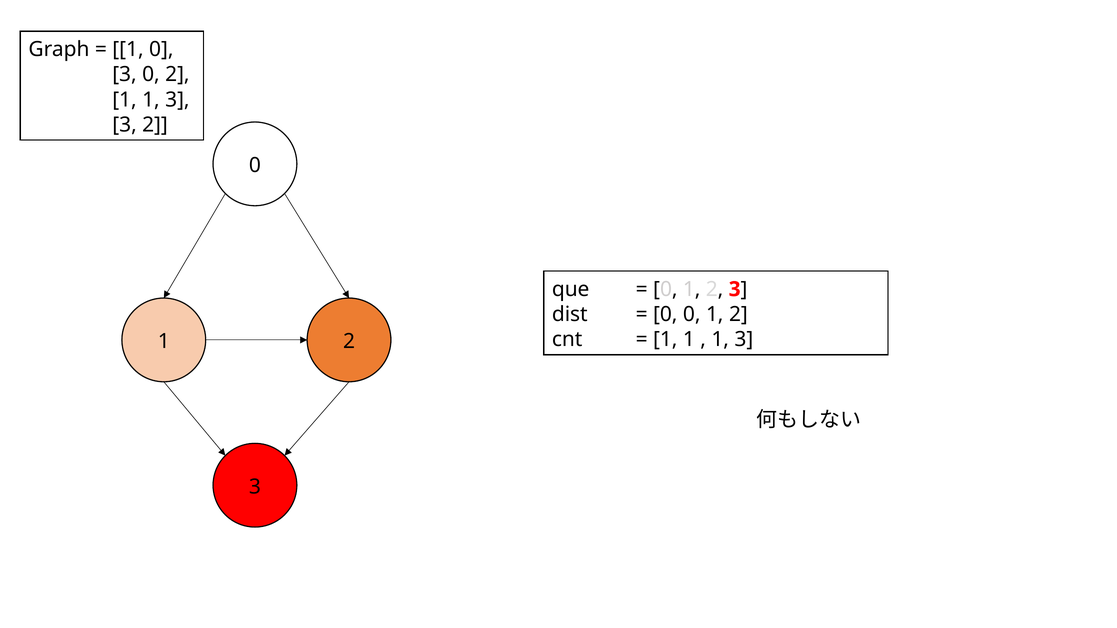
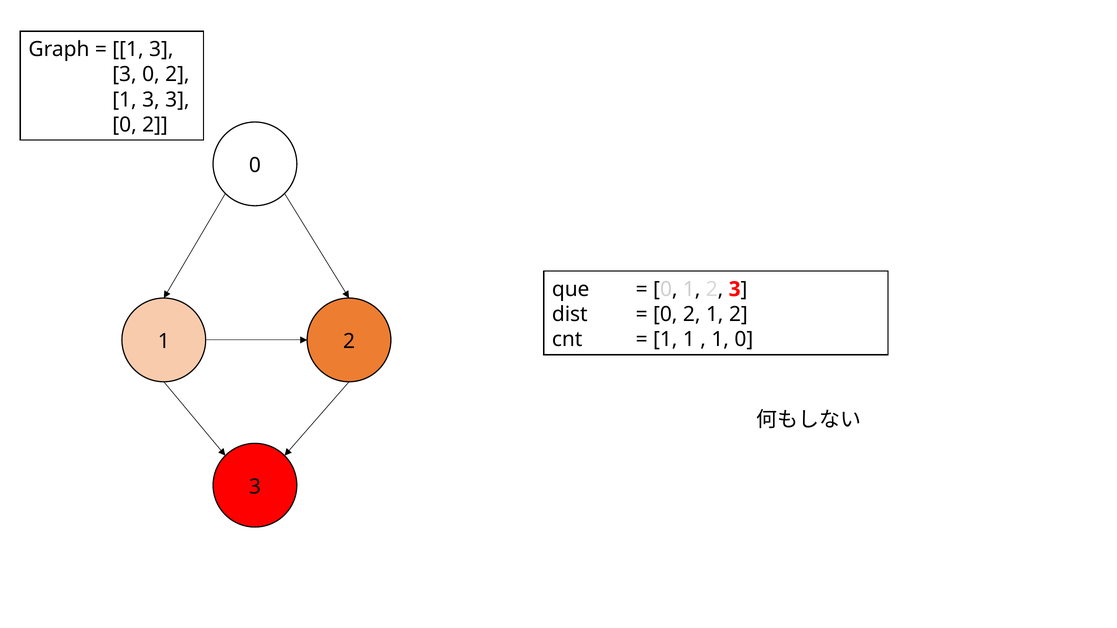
0 at (161, 49): 0 -> 3
1 at (151, 100): 1 -> 3
3 at (125, 125): 3 -> 0
0 at (692, 315): 0 -> 2
3 at (744, 340): 3 -> 0
